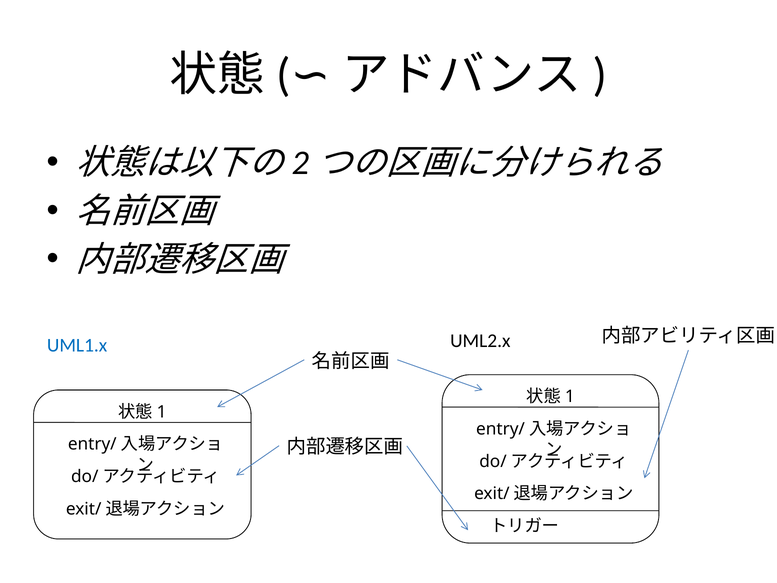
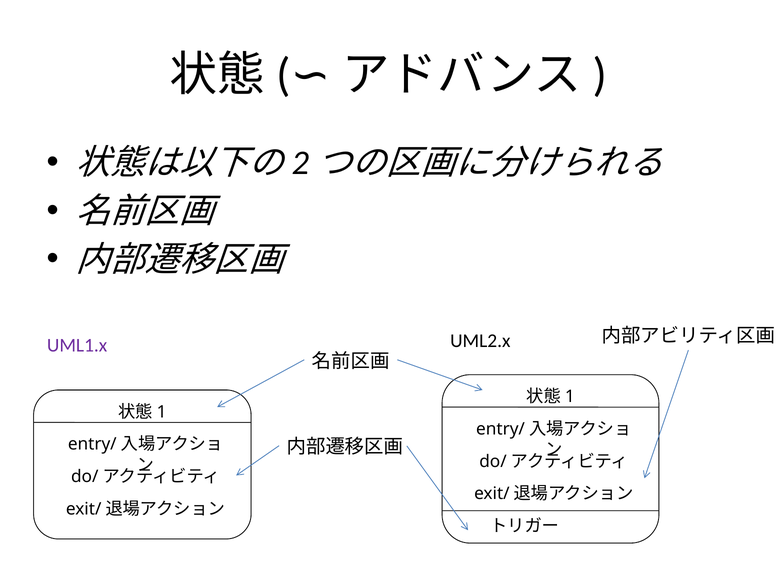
UML1.x colour: blue -> purple
